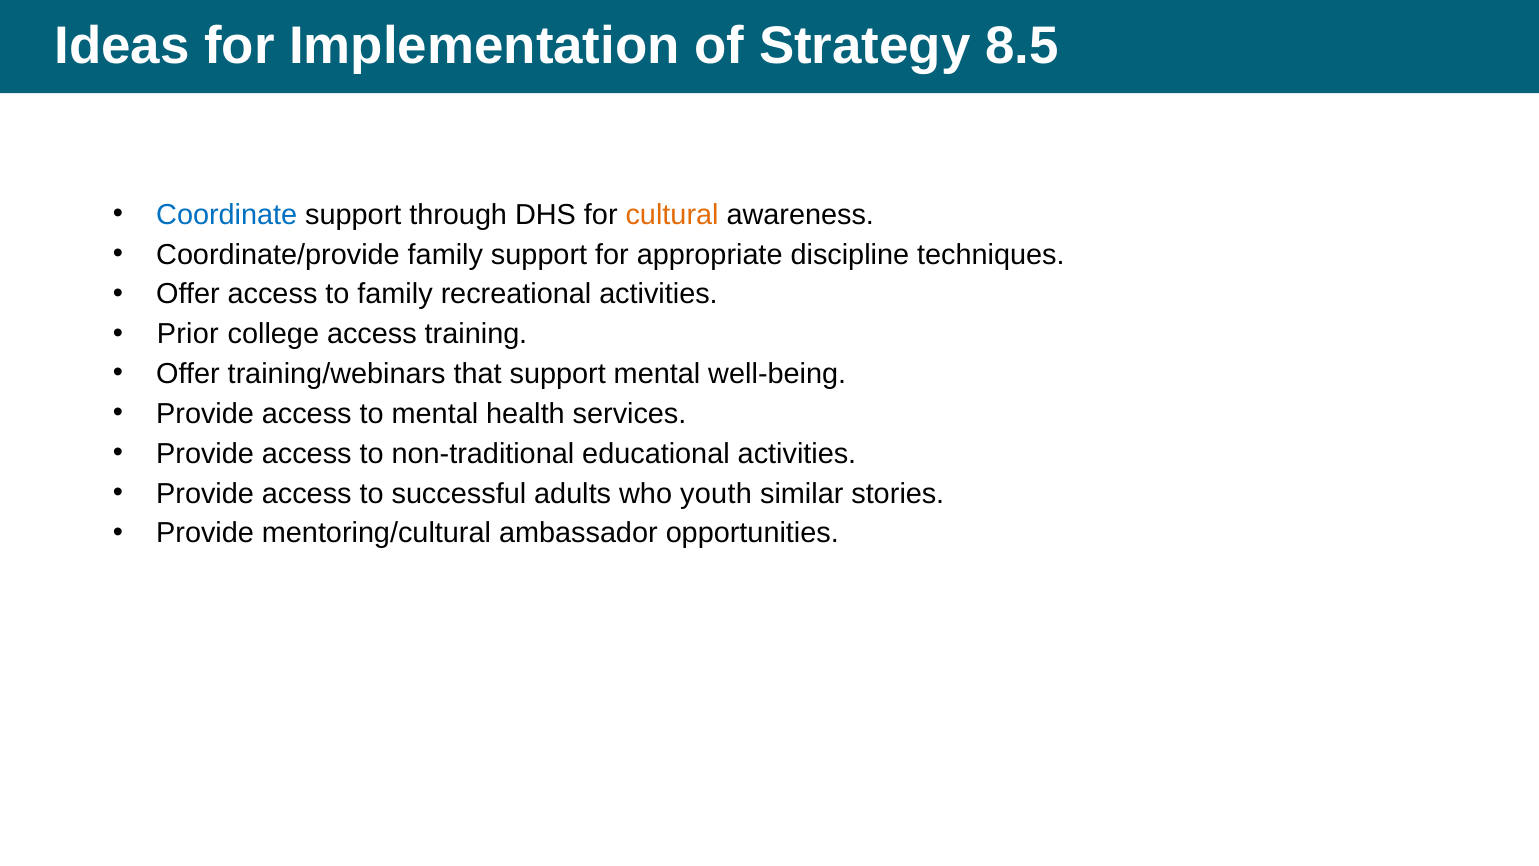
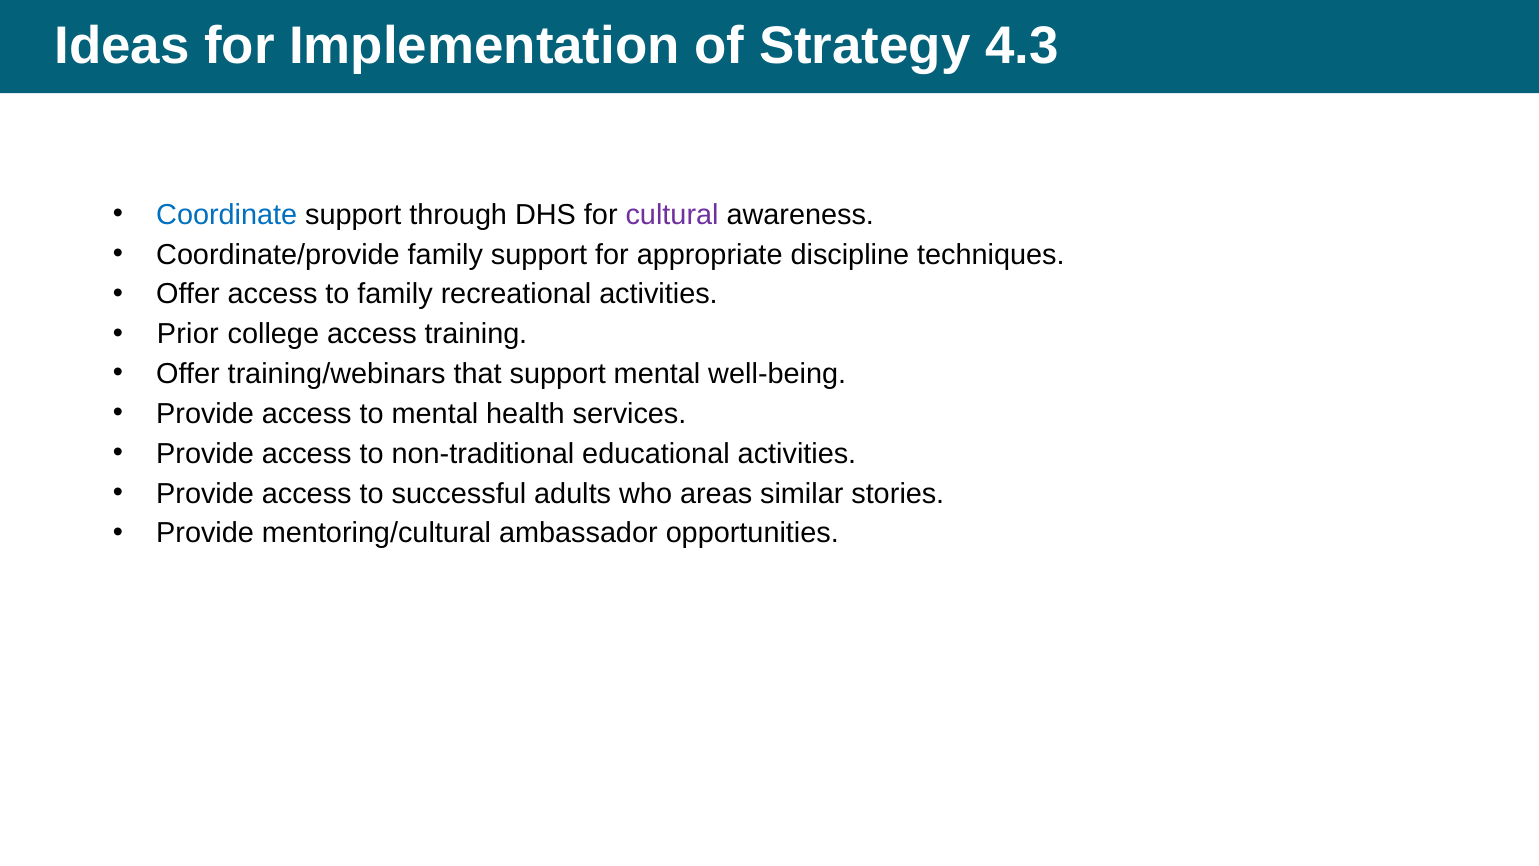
8.5: 8.5 -> 4.3
cultural colour: orange -> purple
youth: youth -> areas
